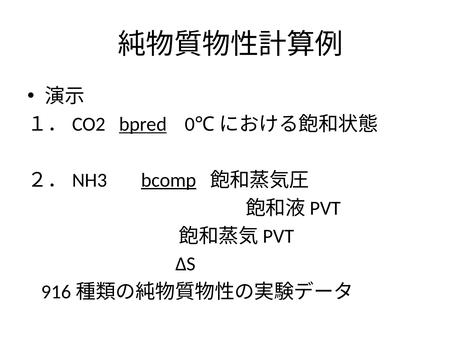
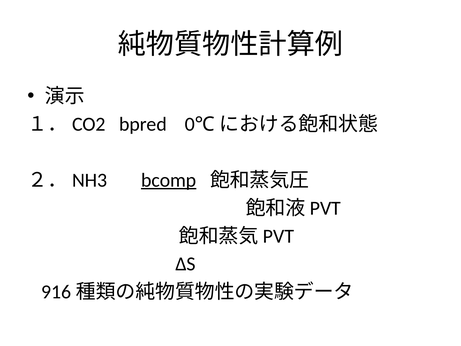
bpred underline: present -> none
